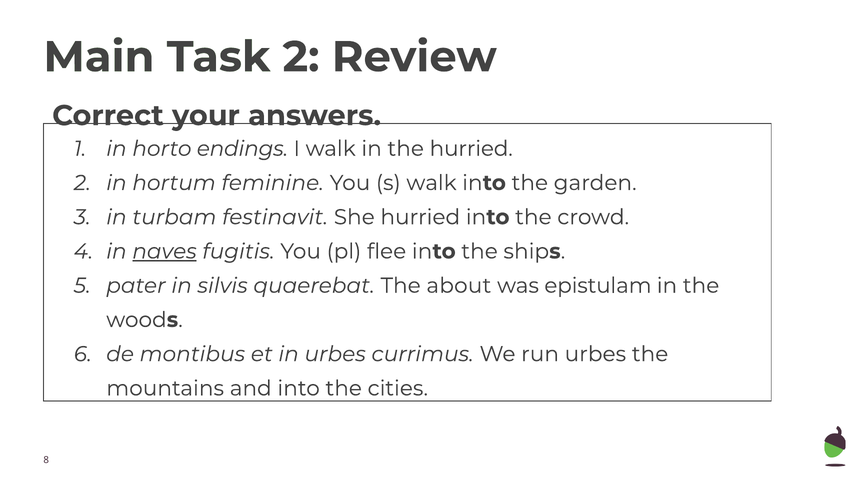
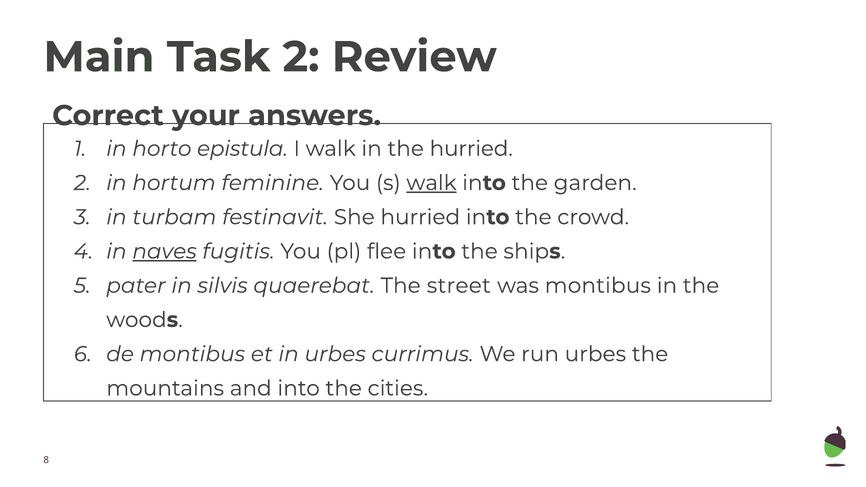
endings: endings -> epistula
walk at (431, 183) underline: none -> present
about: about -> street
was epistulam: epistulam -> montibus
